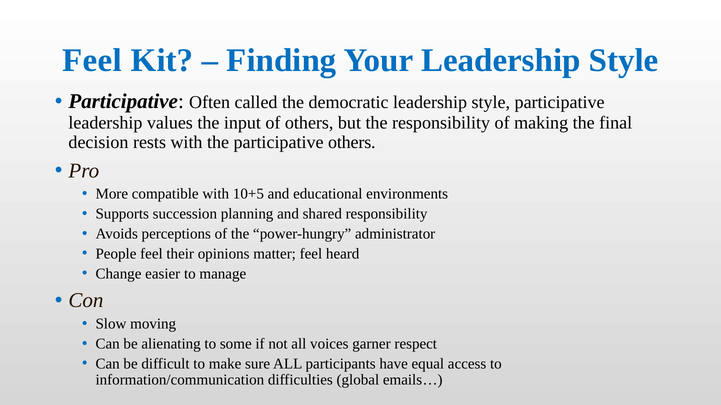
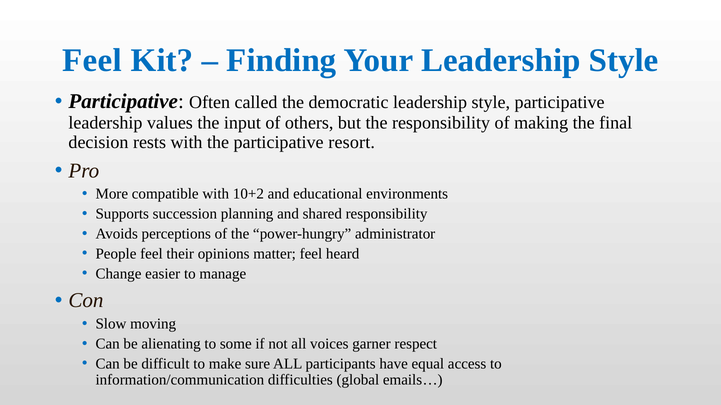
participative others: others -> resort
10+5: 10+5 -> 10+2
